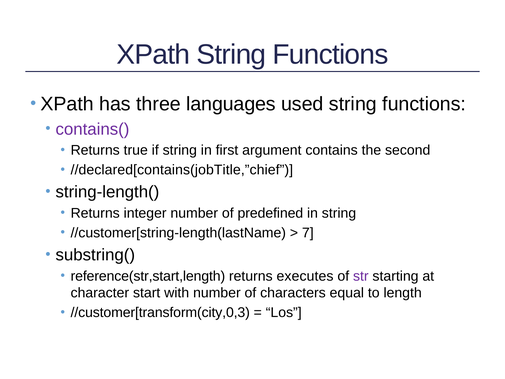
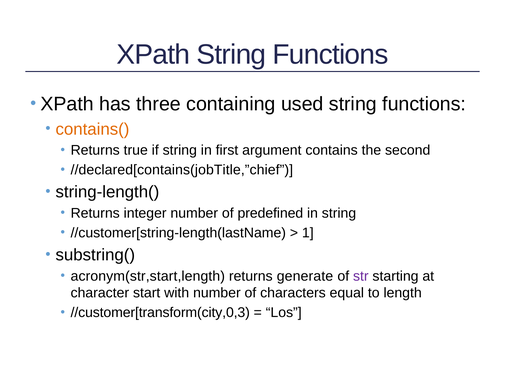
languages: languages -> containing
contains( colour: purple -> orange
7: 7 -> 1
reference(str,start,length: reference(str,start,length -> acronym(str,start,length
executes: executes -> generate
